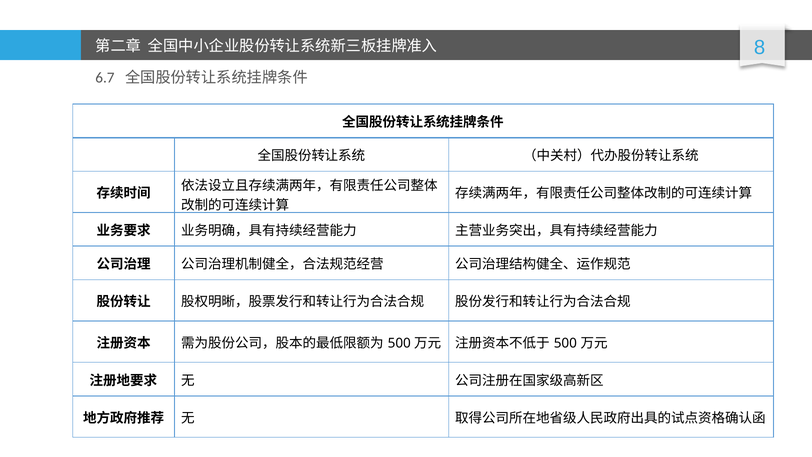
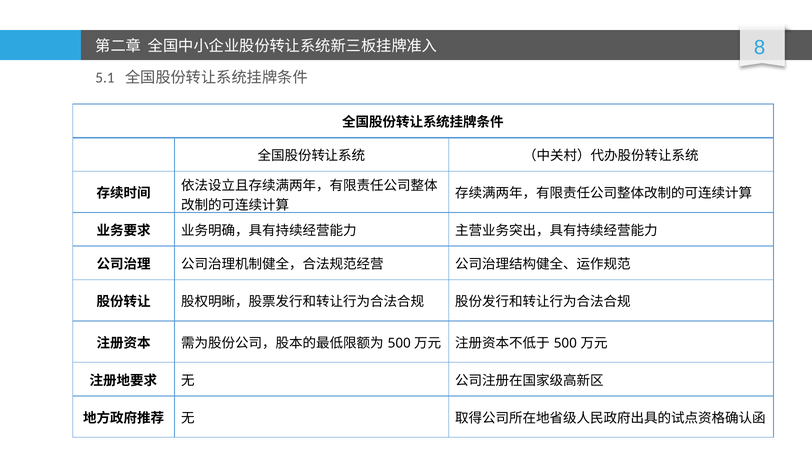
6.7: 6.7 -> 5.1
